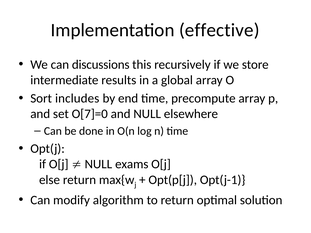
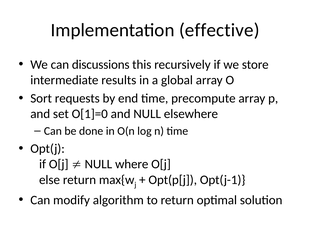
includes: includes -> requests
O[7]=0: O[7]=0 -> O[1]=0
exams: exams -> where
